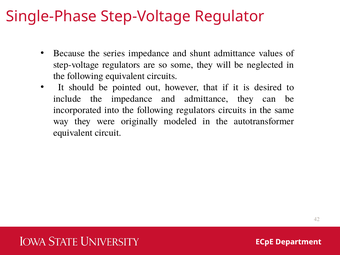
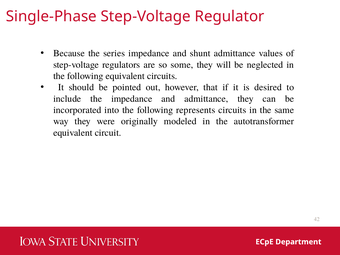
following regulators: regulators -> represents
